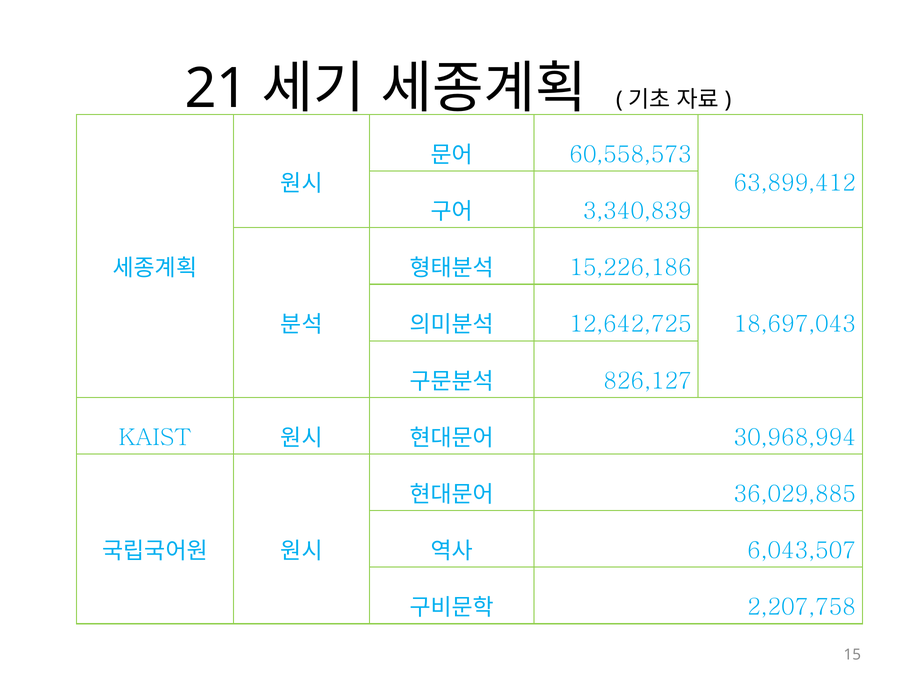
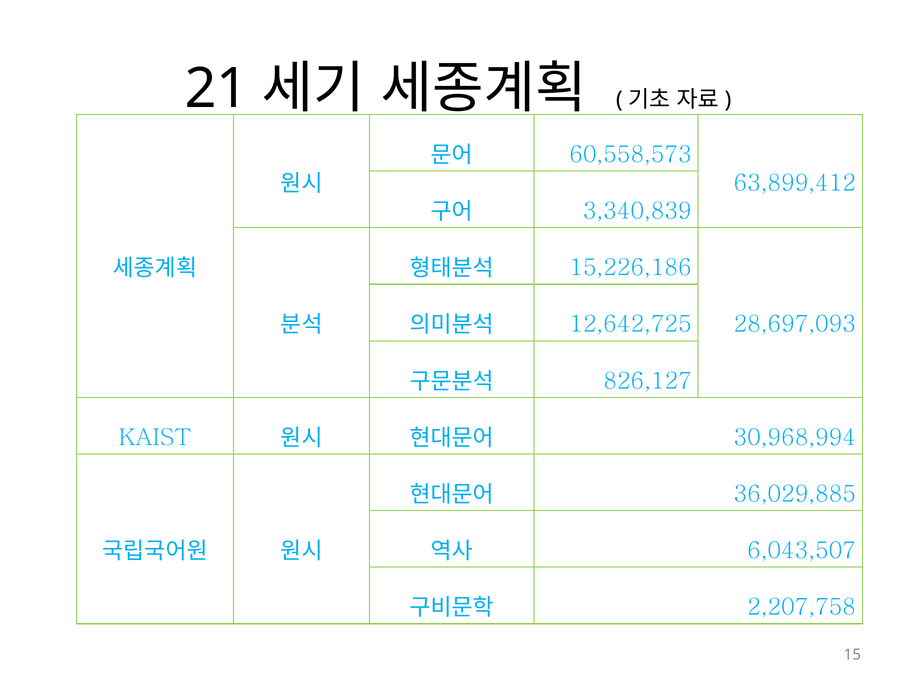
18,697,043: 18,697,043 -> 28,697,093
